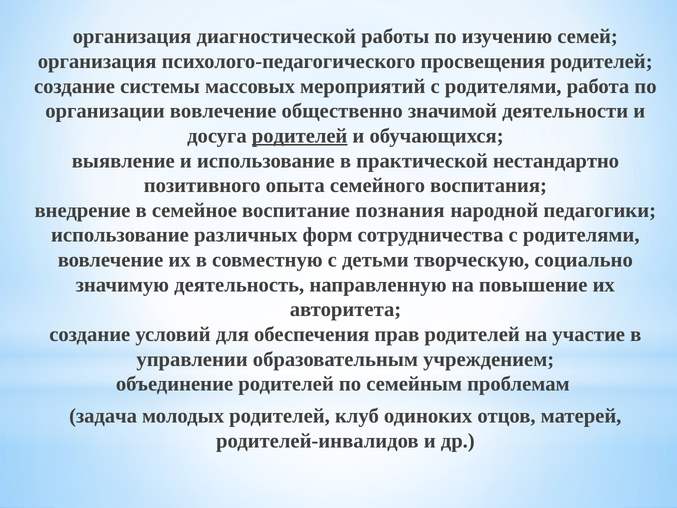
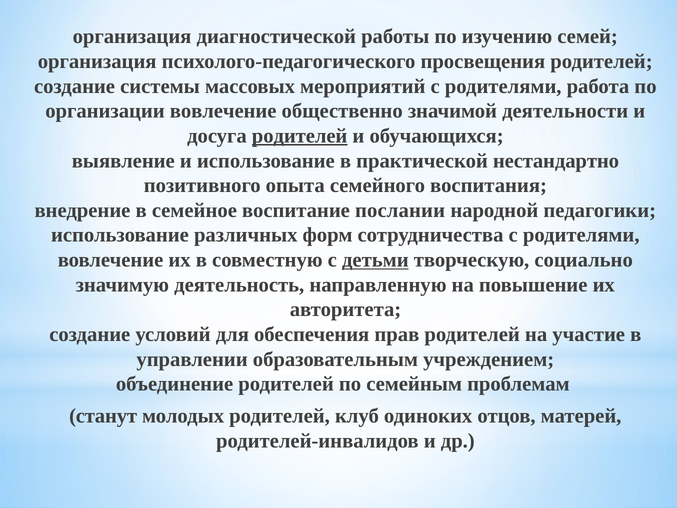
познания: познания -> послании
детьми underline: none -> present
задача: задача -> станут
